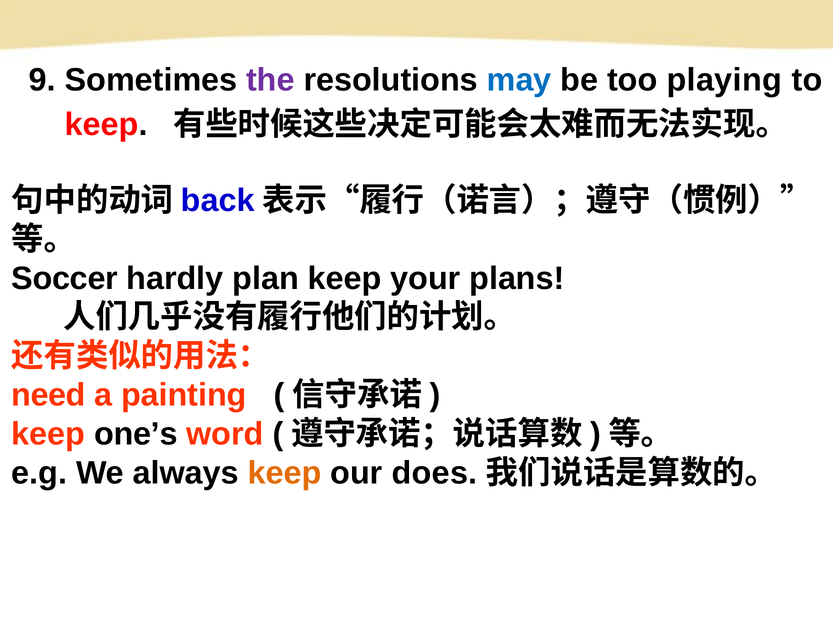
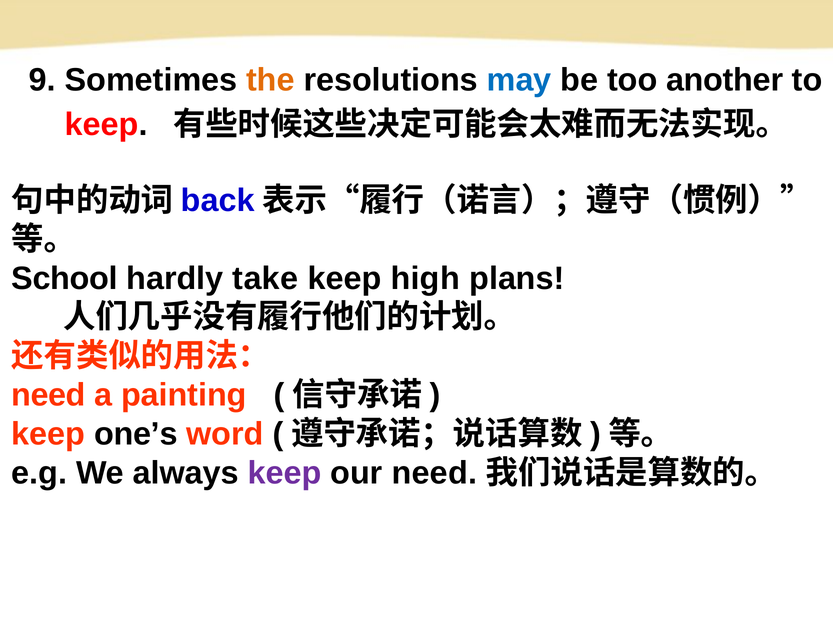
the colour: purple -> orange
playing: playing -> another
Soccer: Soccer -> School
plan: plan -> take
your: your -> high
keep at (285, 473) colour: orange -> purple
our does: does -> need
